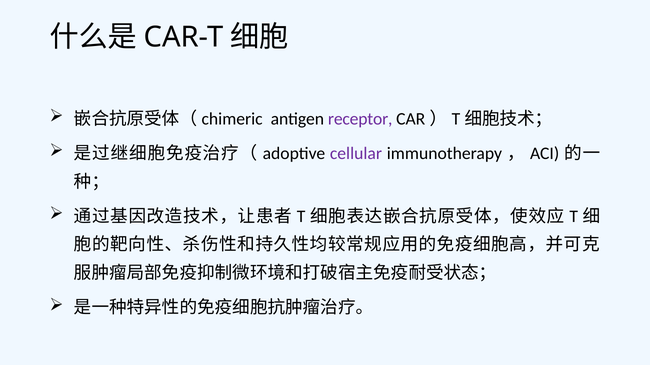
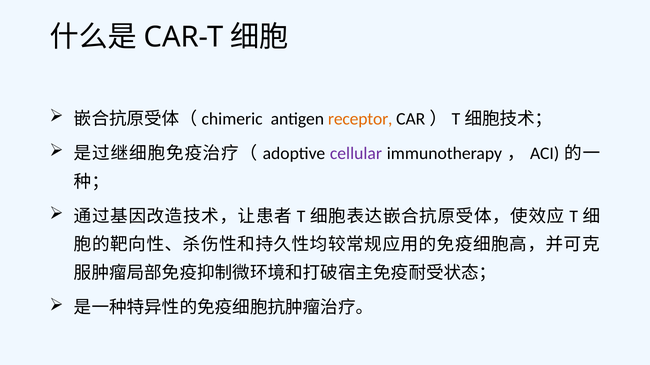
receptor colour: purple -> orange
